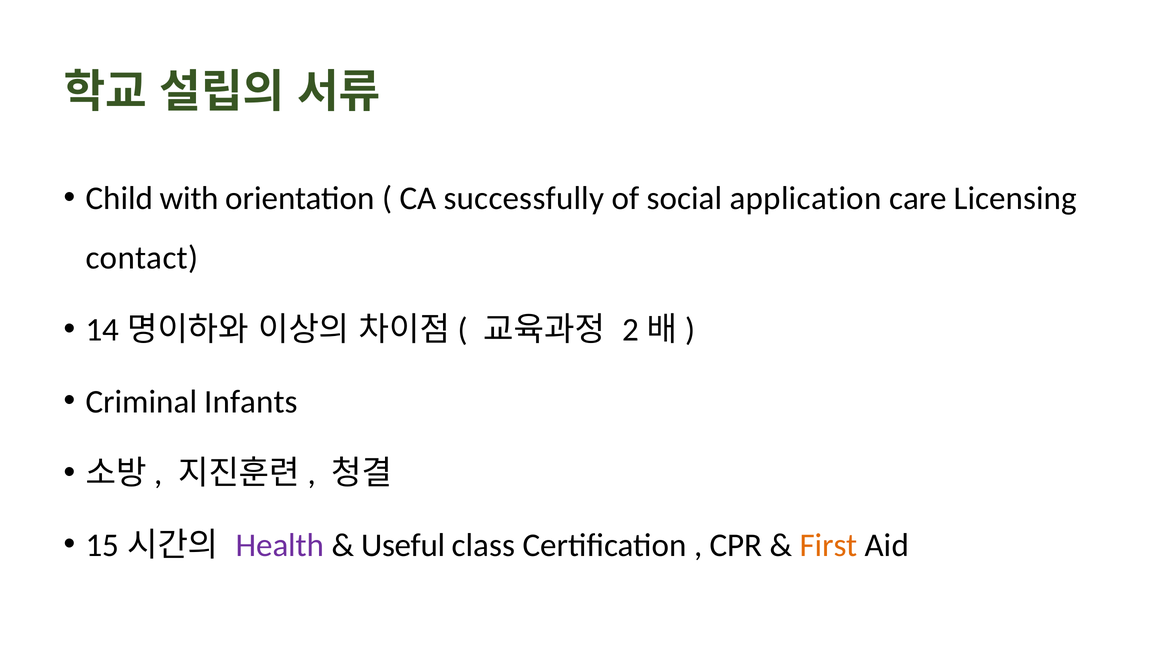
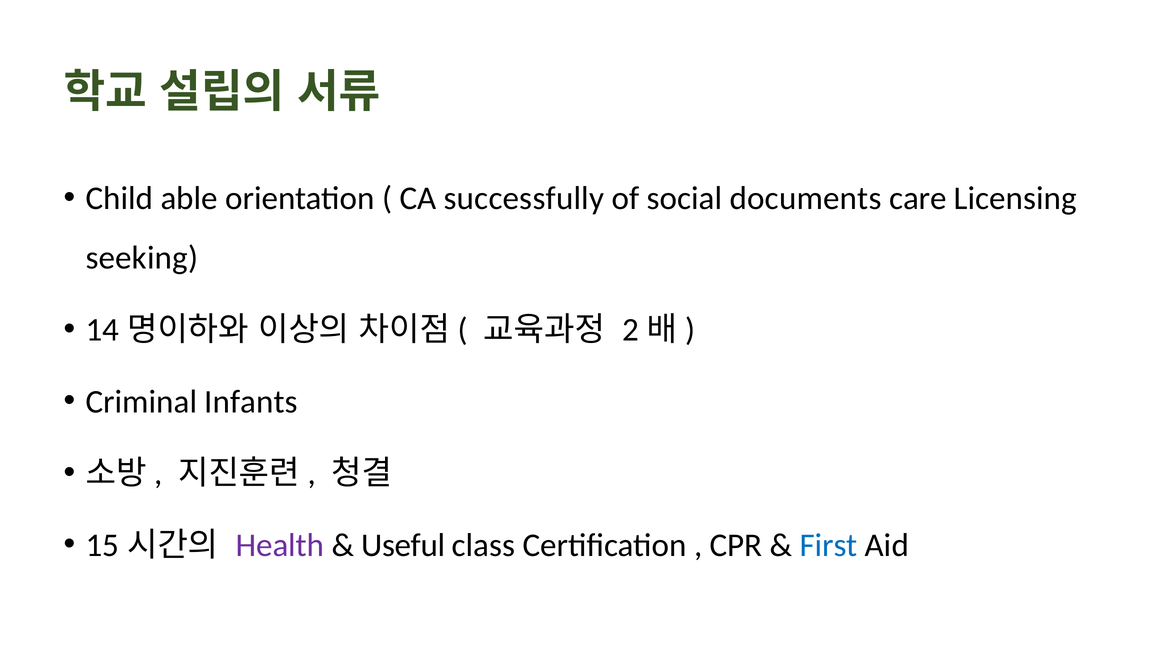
with: with -> able
application: application -> documents
contact: contact -> seeking
First colour: orange -> blue
